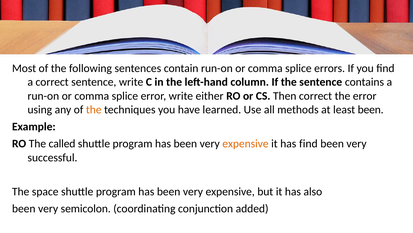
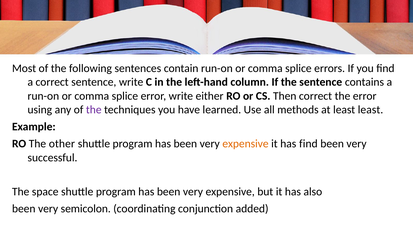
the at (94, 109) colour: orange -> purple
least been: been -> least
called: called -> other
